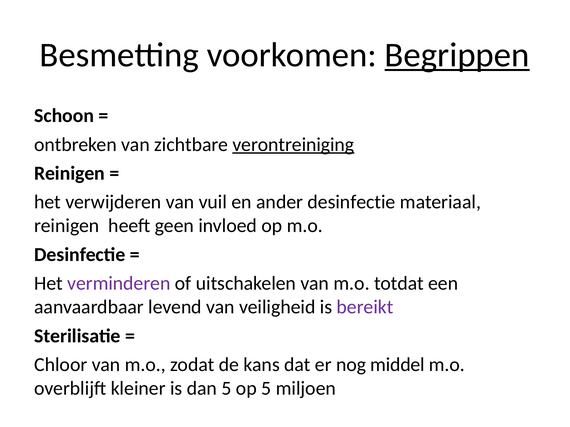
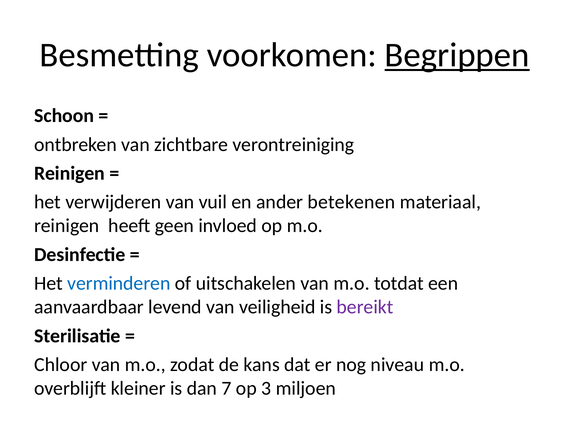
verontreiniging underline: present -> none
ander desinfectie: desinfectie -> betekenen
verminderen colour: purple -> blue
middel: middel -> niveau
dan 5: 5 -> 7
op 5: 5 -> 3
